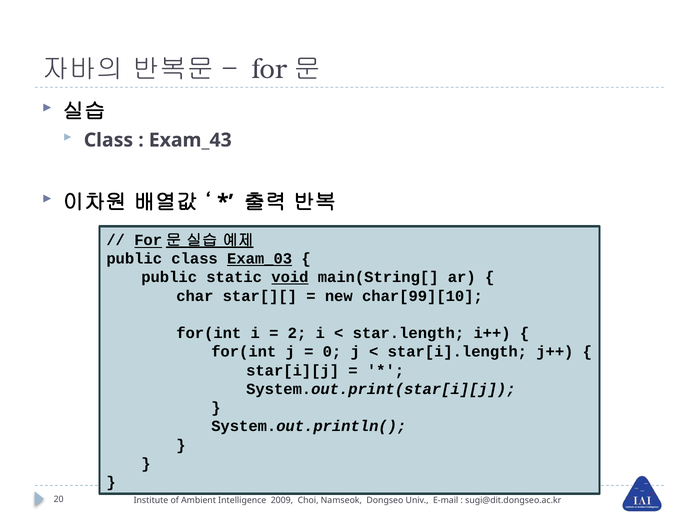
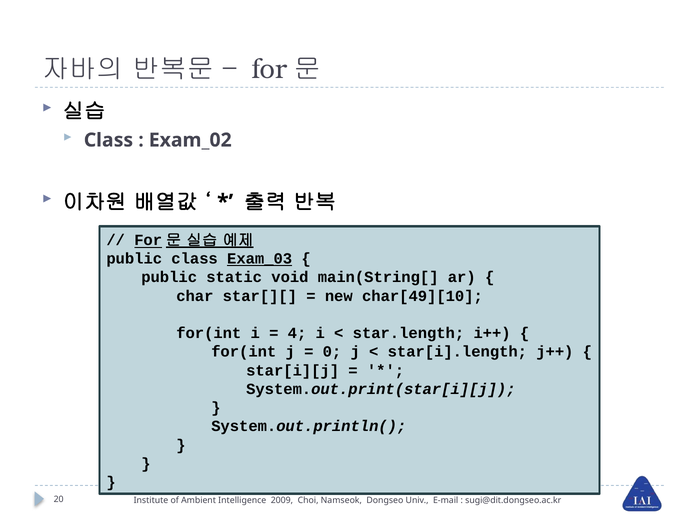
Exam_43: Exam_43 -> Exam_02
void underline: present -> none
char[99][10: char[99][10 -> char[49][10
2: 2 -> 4
